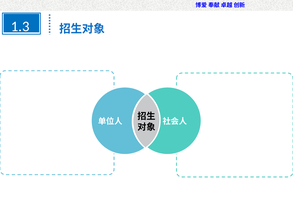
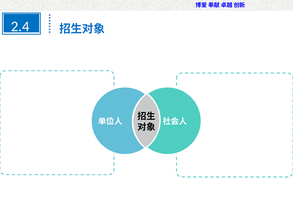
1.3: 1.3 -> 2.4
